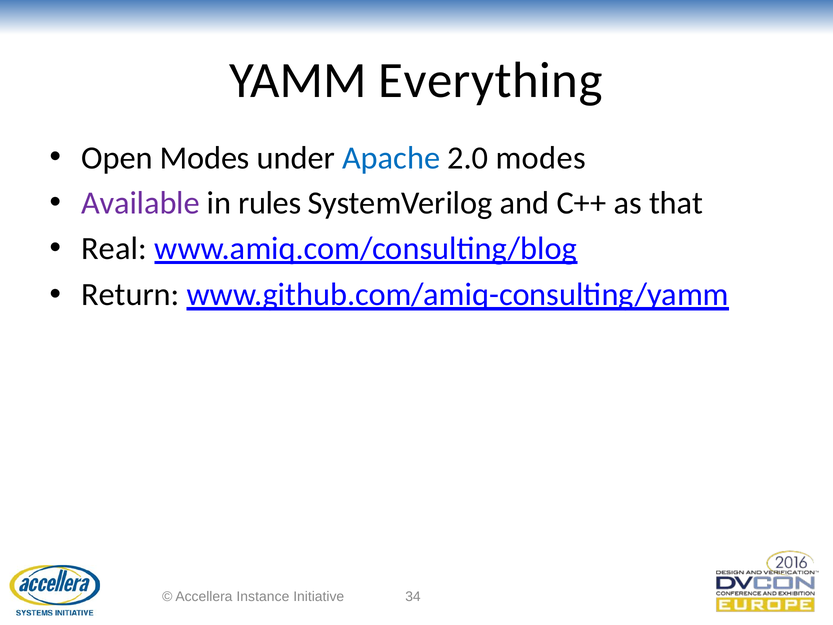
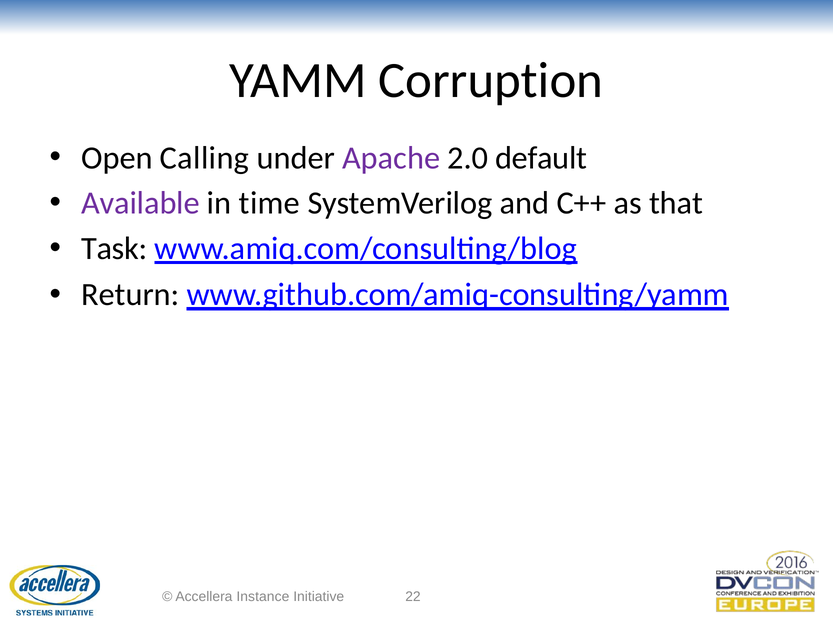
Everything: Everything -> Corruption
Open Modes: Modes -> Calling
Apache colour: blue -> purple
2.0 modes: modes -> default
rules: rules -> time
Real: Real -> Task
34: 34 -> 22
